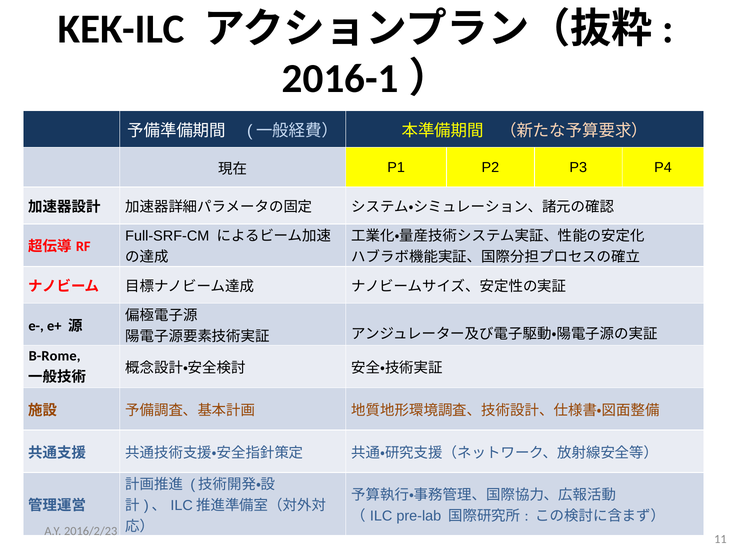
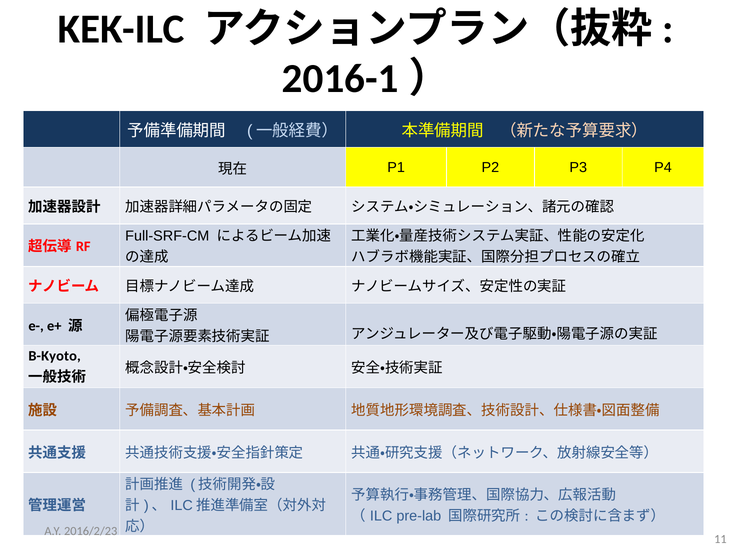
B-Rome: B-Rome -> B-Kyoto
